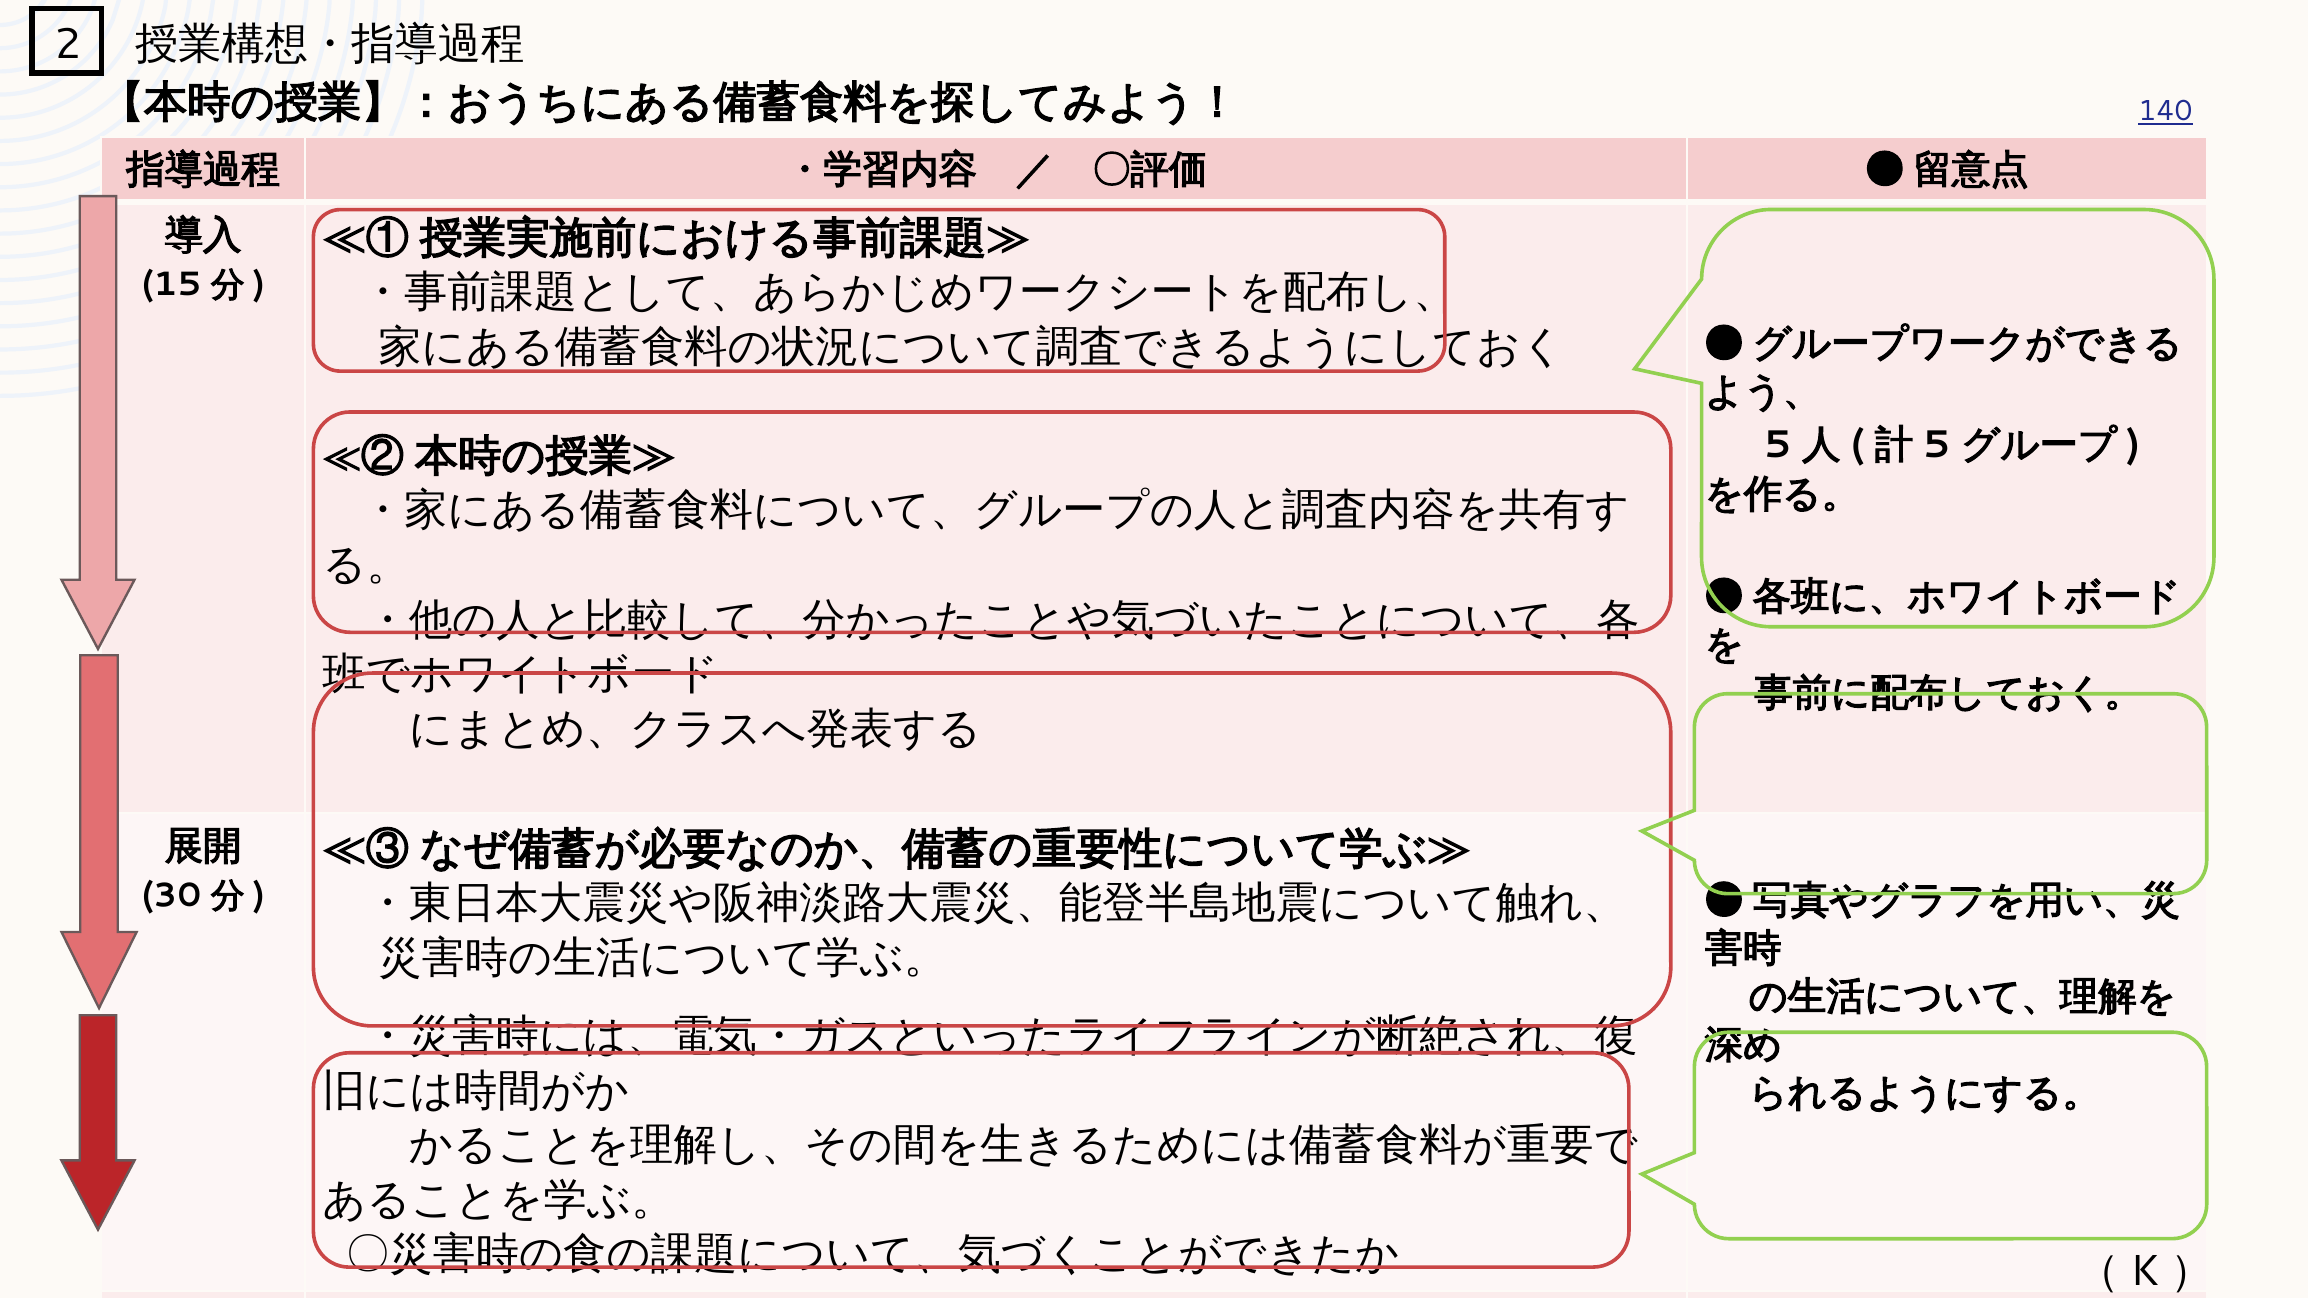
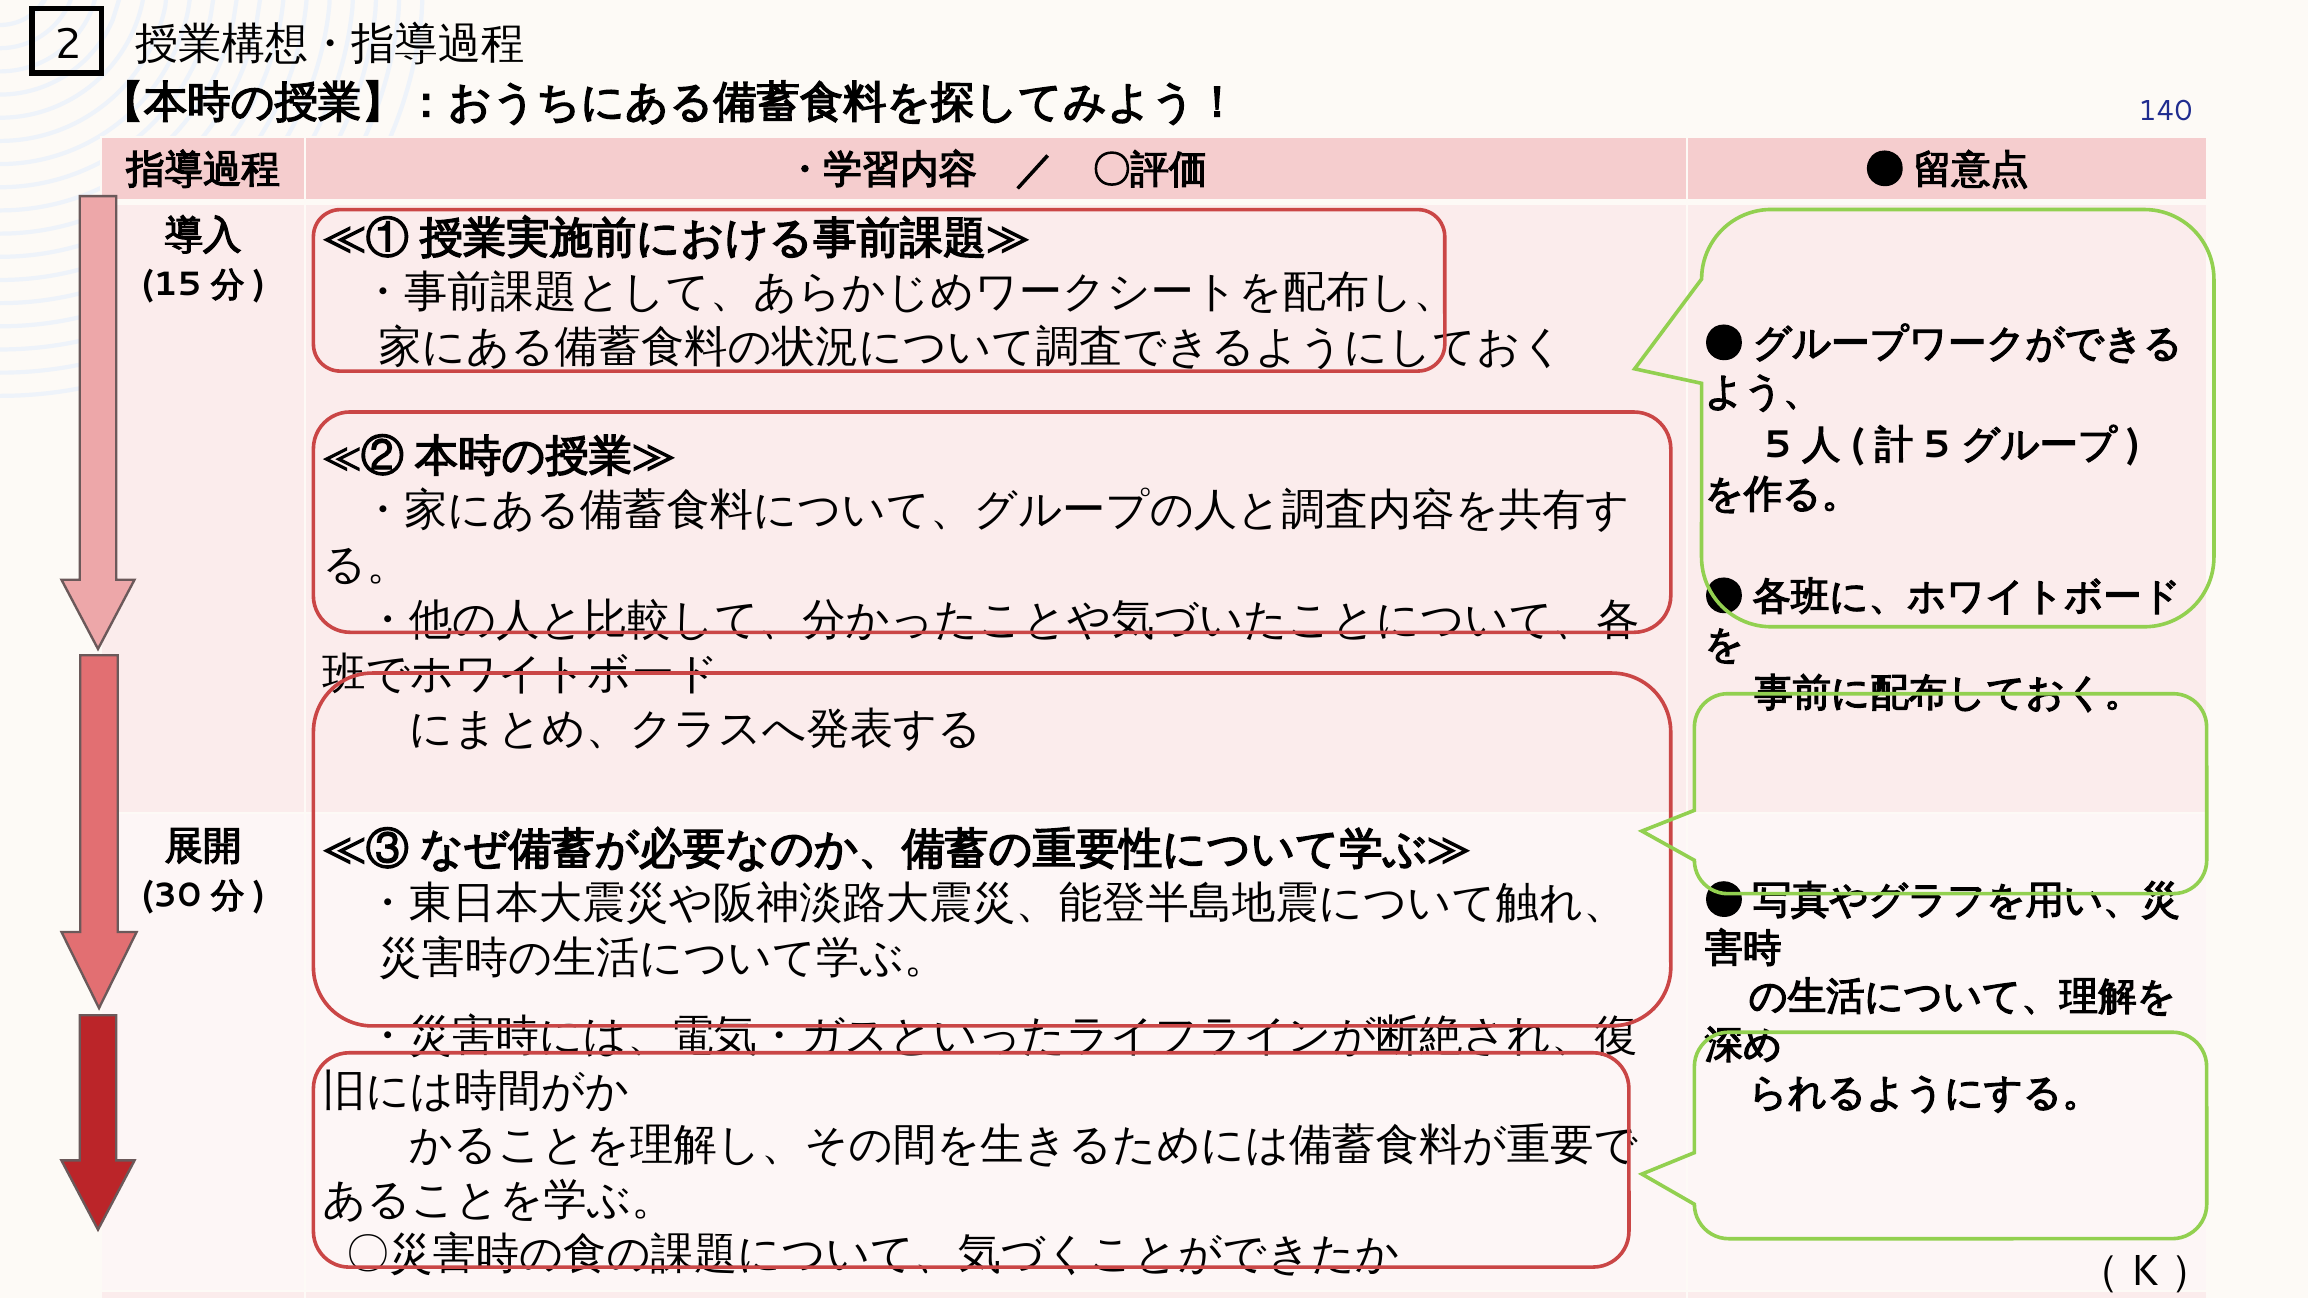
140 underline: present -> none
